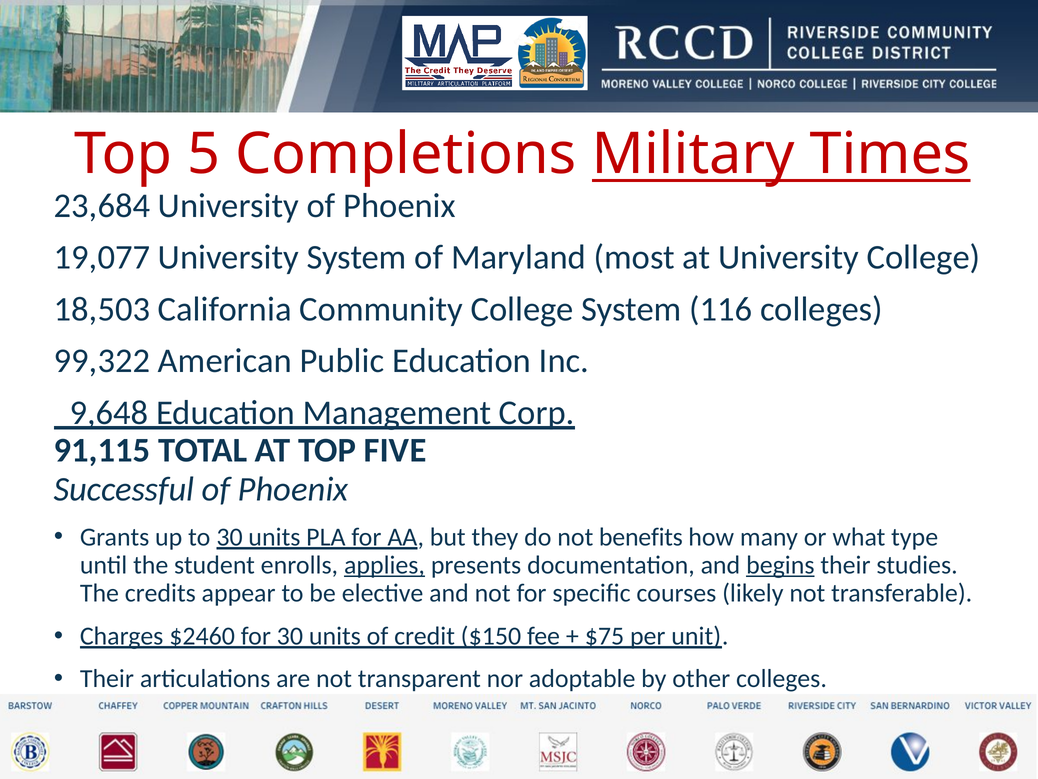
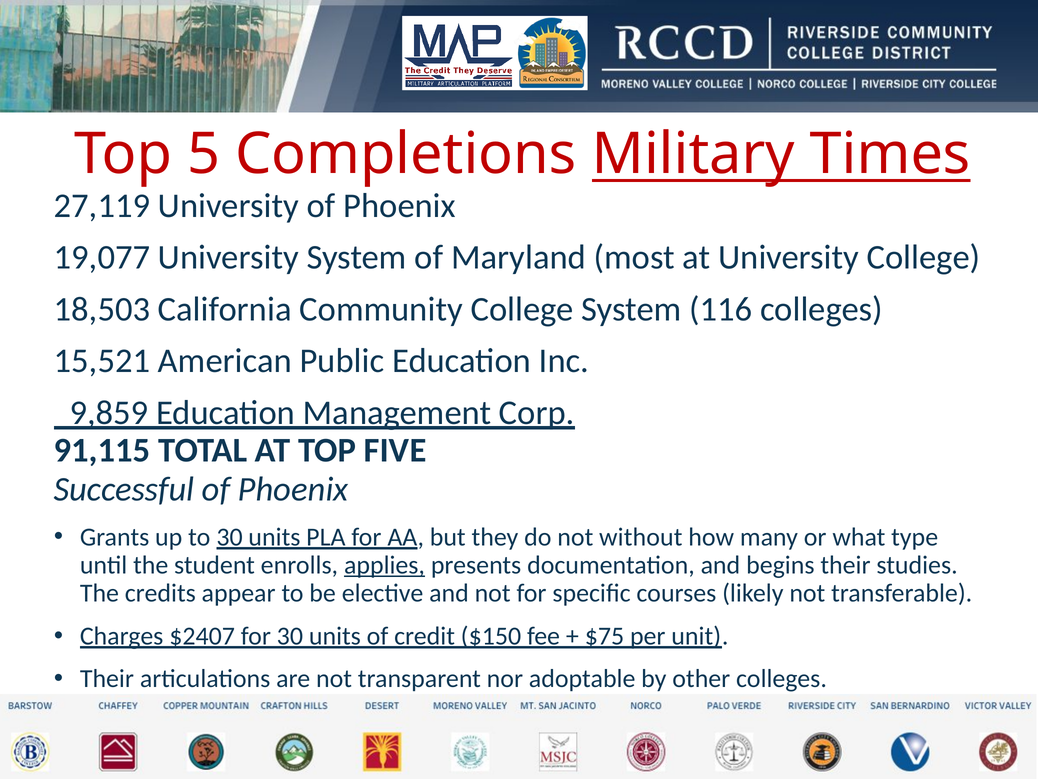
23,684: 23,684 -> 27,119
99,322: 99,322 -> 15,521
9,648: 9,648 -> 9,859
benefits: benefits -> without
begins underline: present -> none
$2460: $2460 -> $2407
